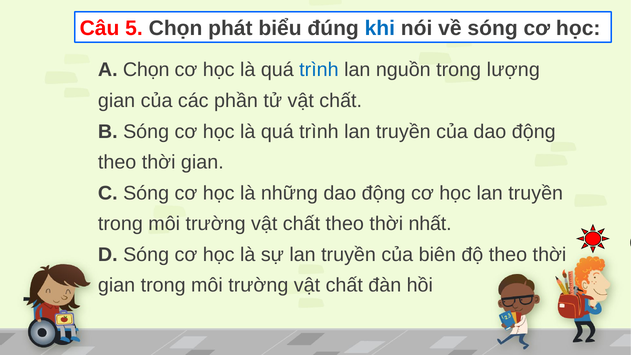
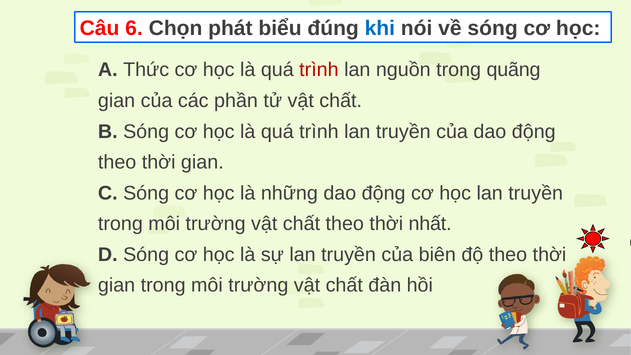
5: 5 -> 6
A Chọn: Chọn -> Thức
trình at (319, 70) colour: blue -> red
lượng: lượng -> quãng
